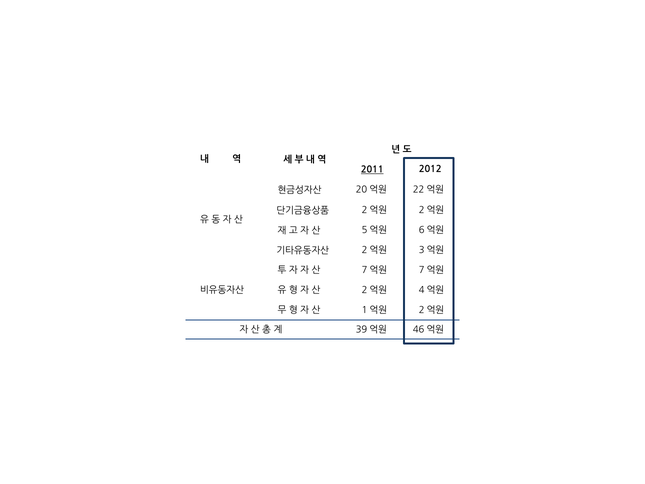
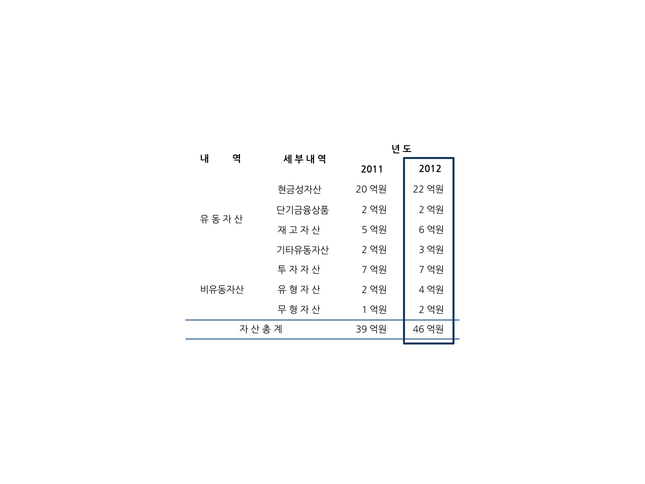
2011 underline: present -> none
